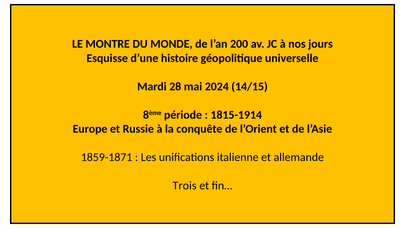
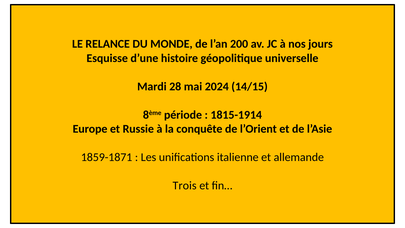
MONTRE: MONTRE -> RELANCE
